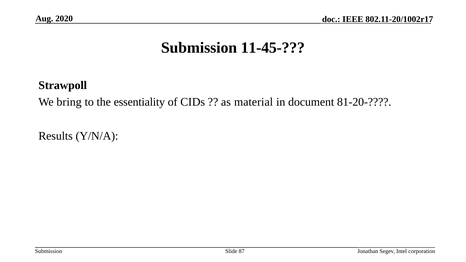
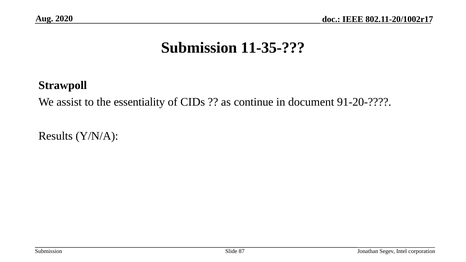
11-45-: 11-45- -> 11-35-
bring: bring -> assist
material: material -> continue
81-20-: 81-20- -> 91-20-
